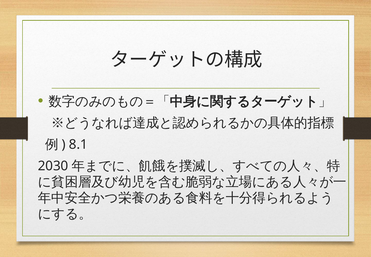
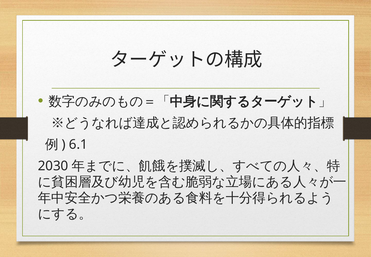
8.1: 8.1 -> 6.1
